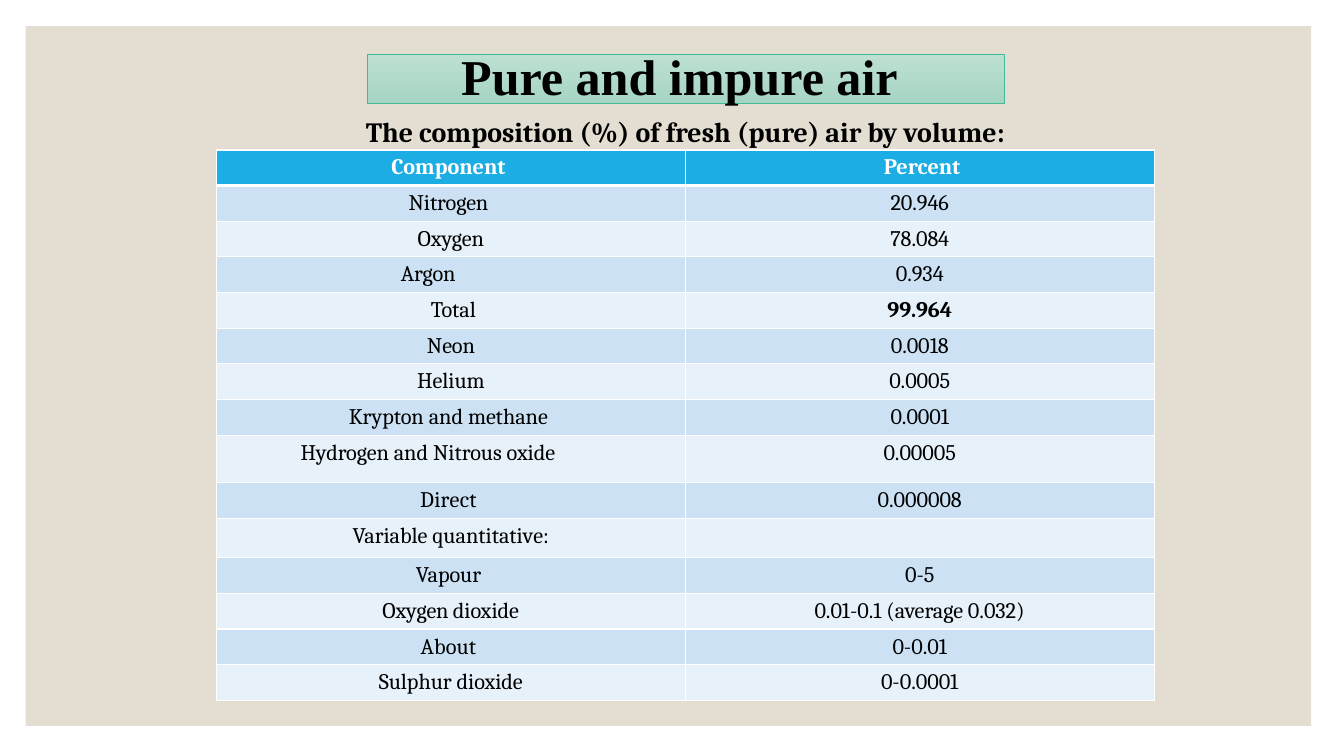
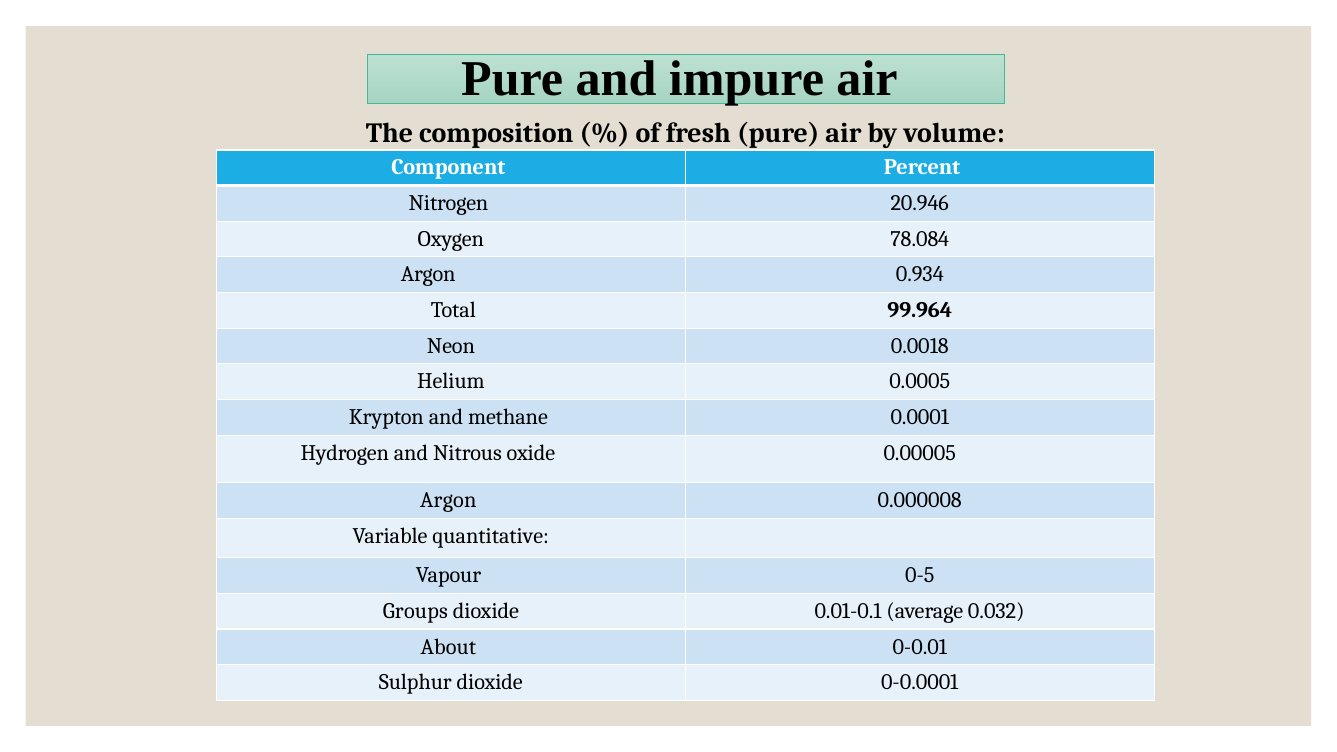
Direct at (448, 500): Direct -> Argon
Oxygen at (415, 611): Oxygen -> Groups
